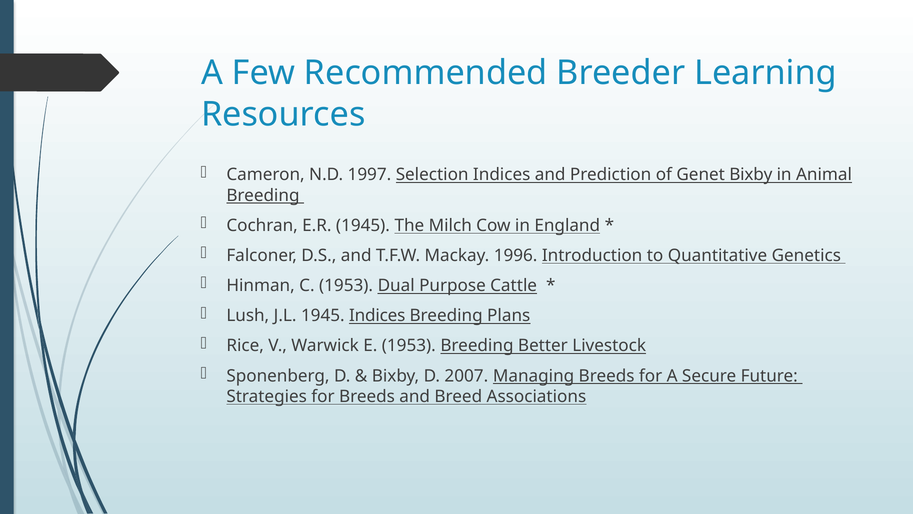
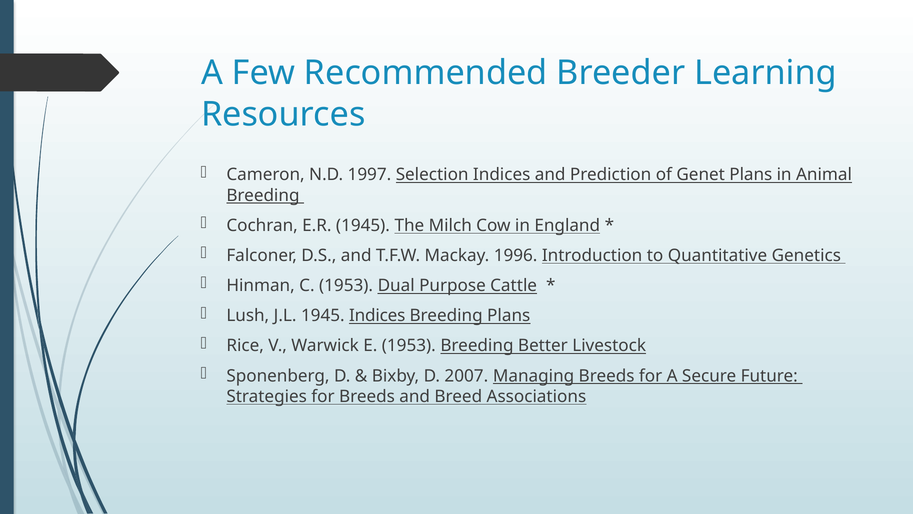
Genet Bixby: Bixby -> Plans
